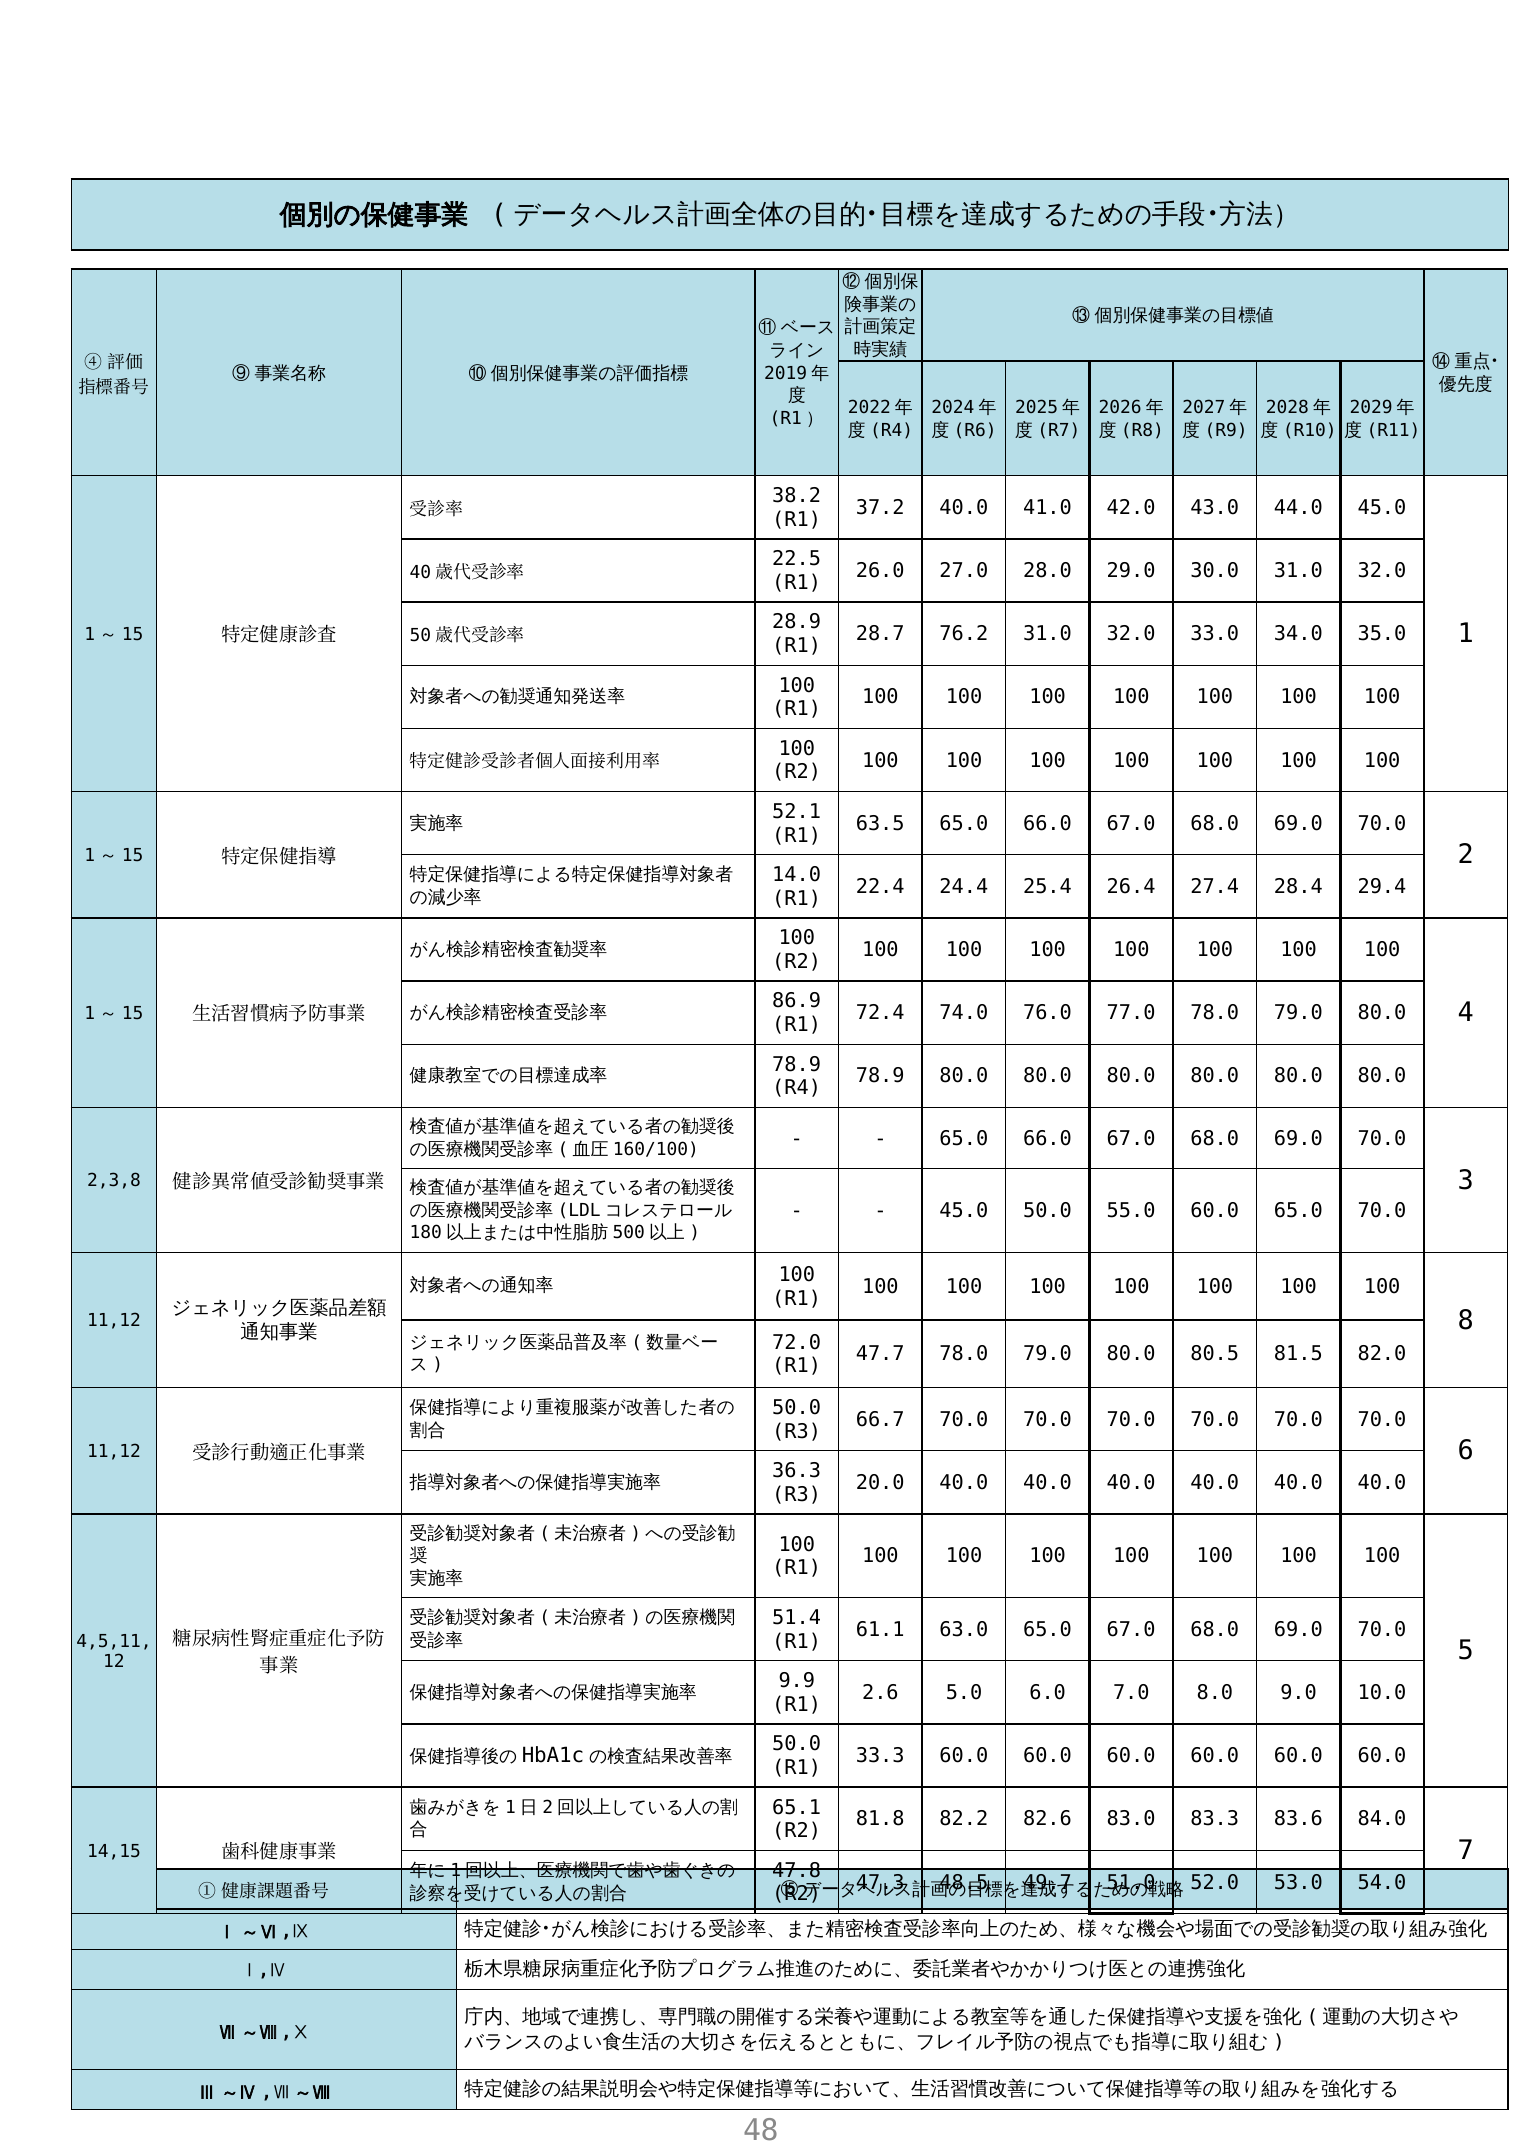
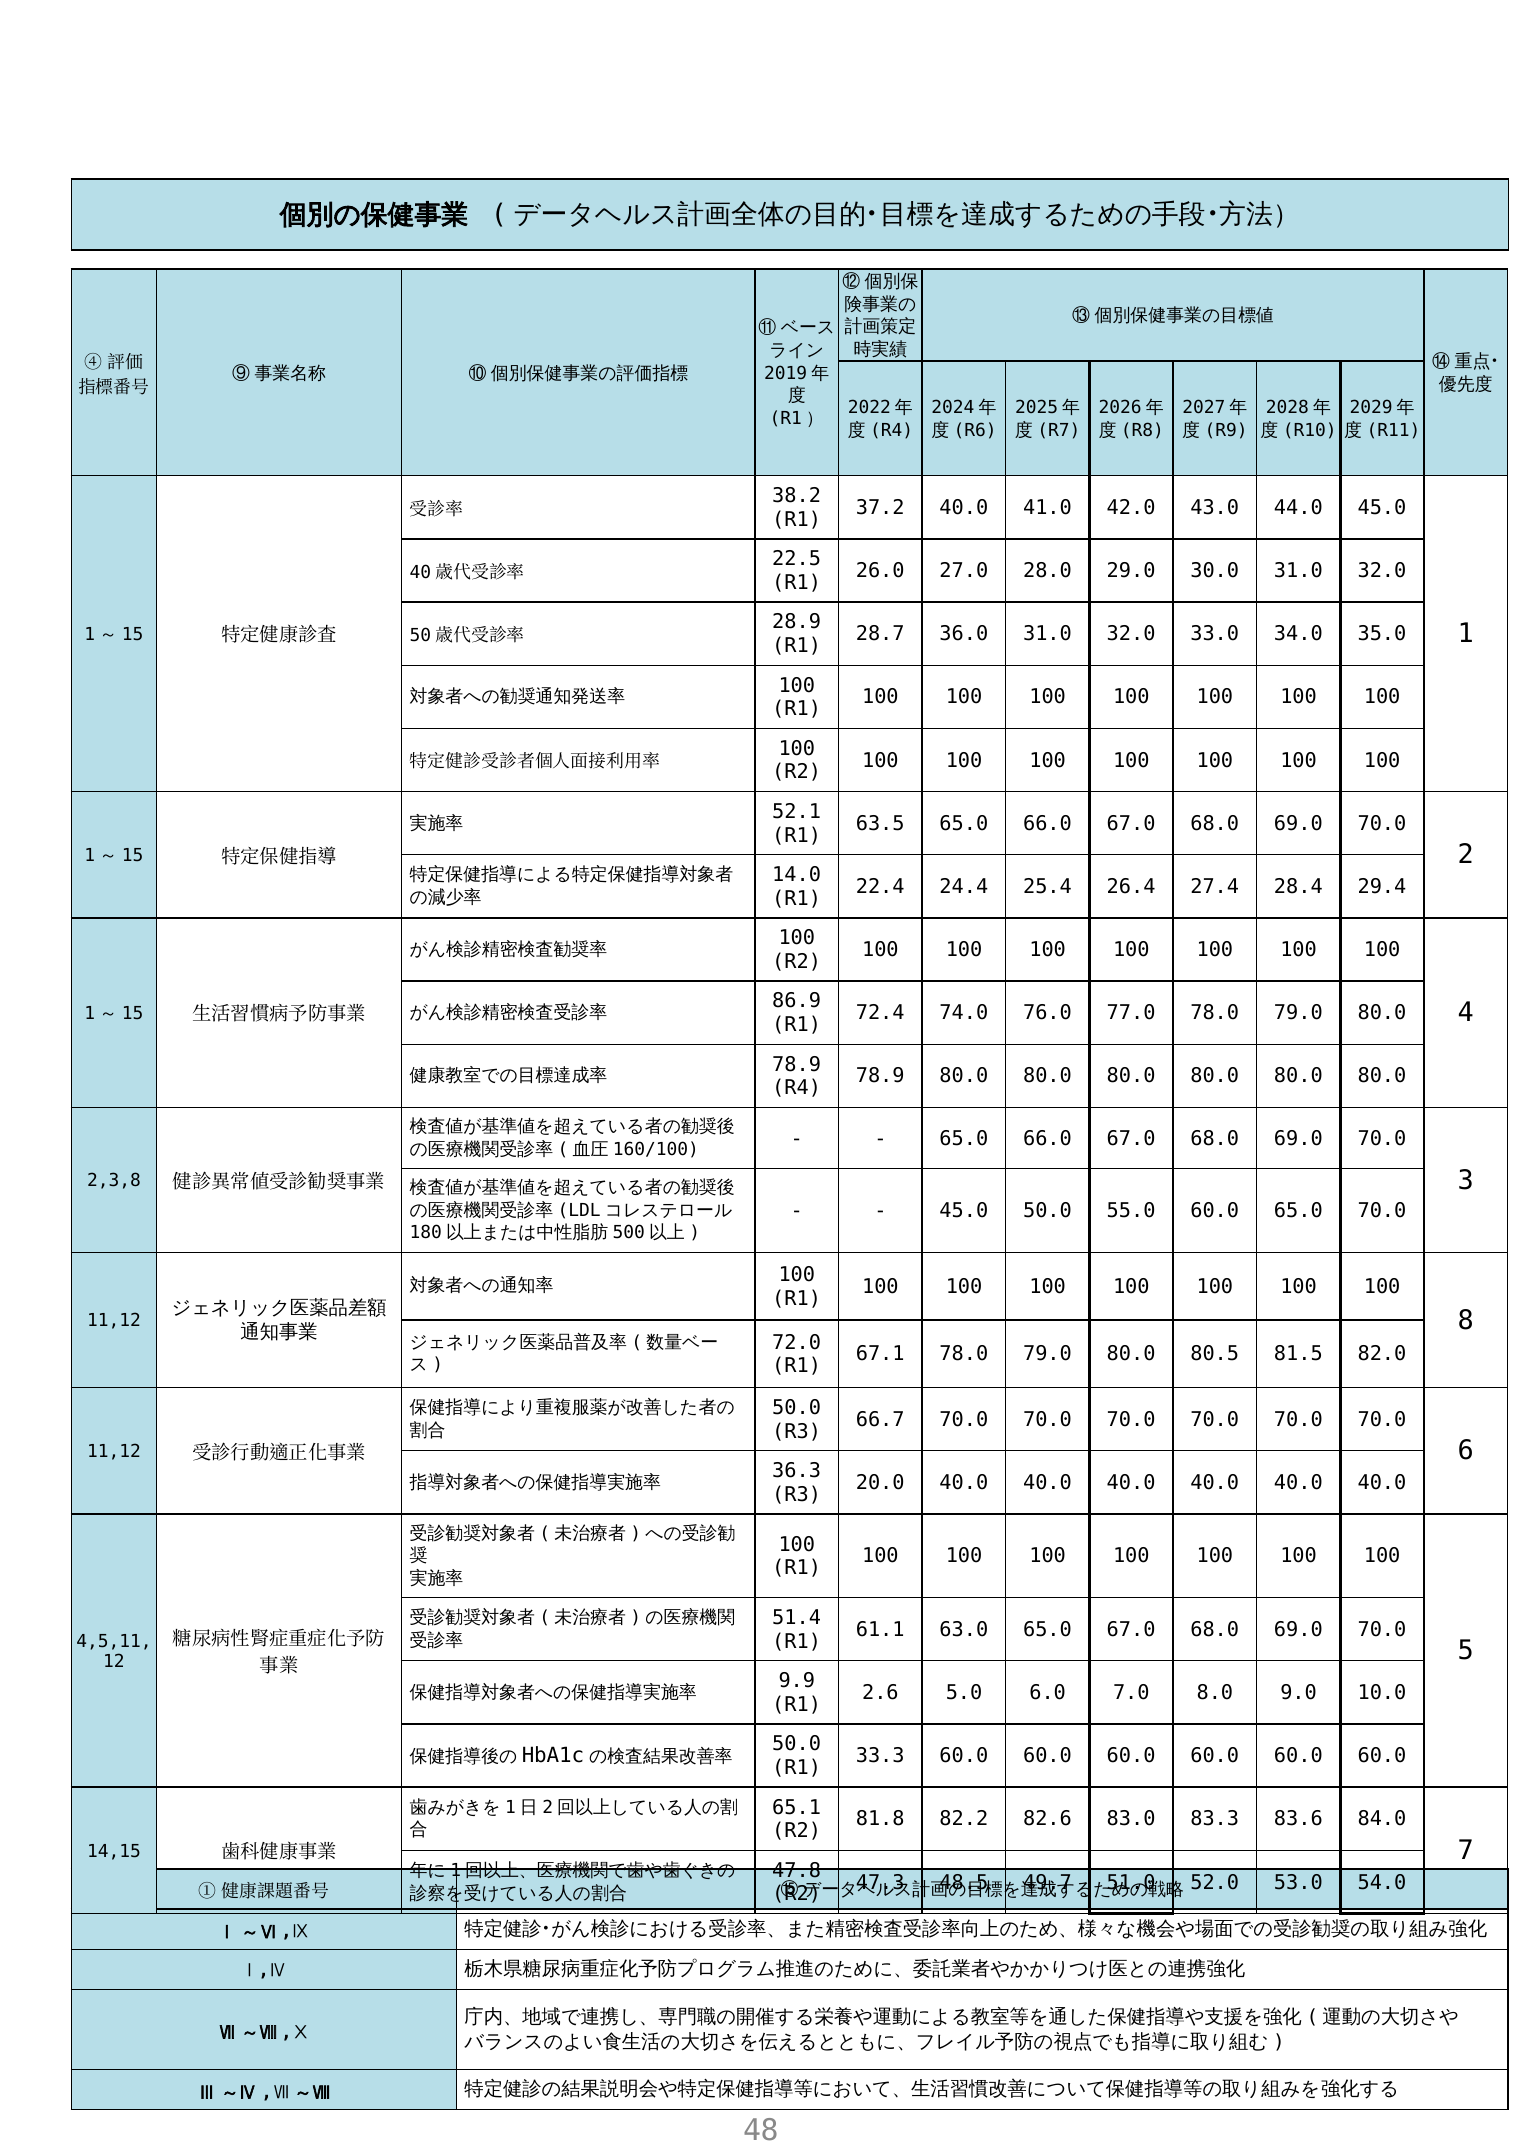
76.2: 76.2 -> 36.0
47.7: 47.7 -> 67.1
